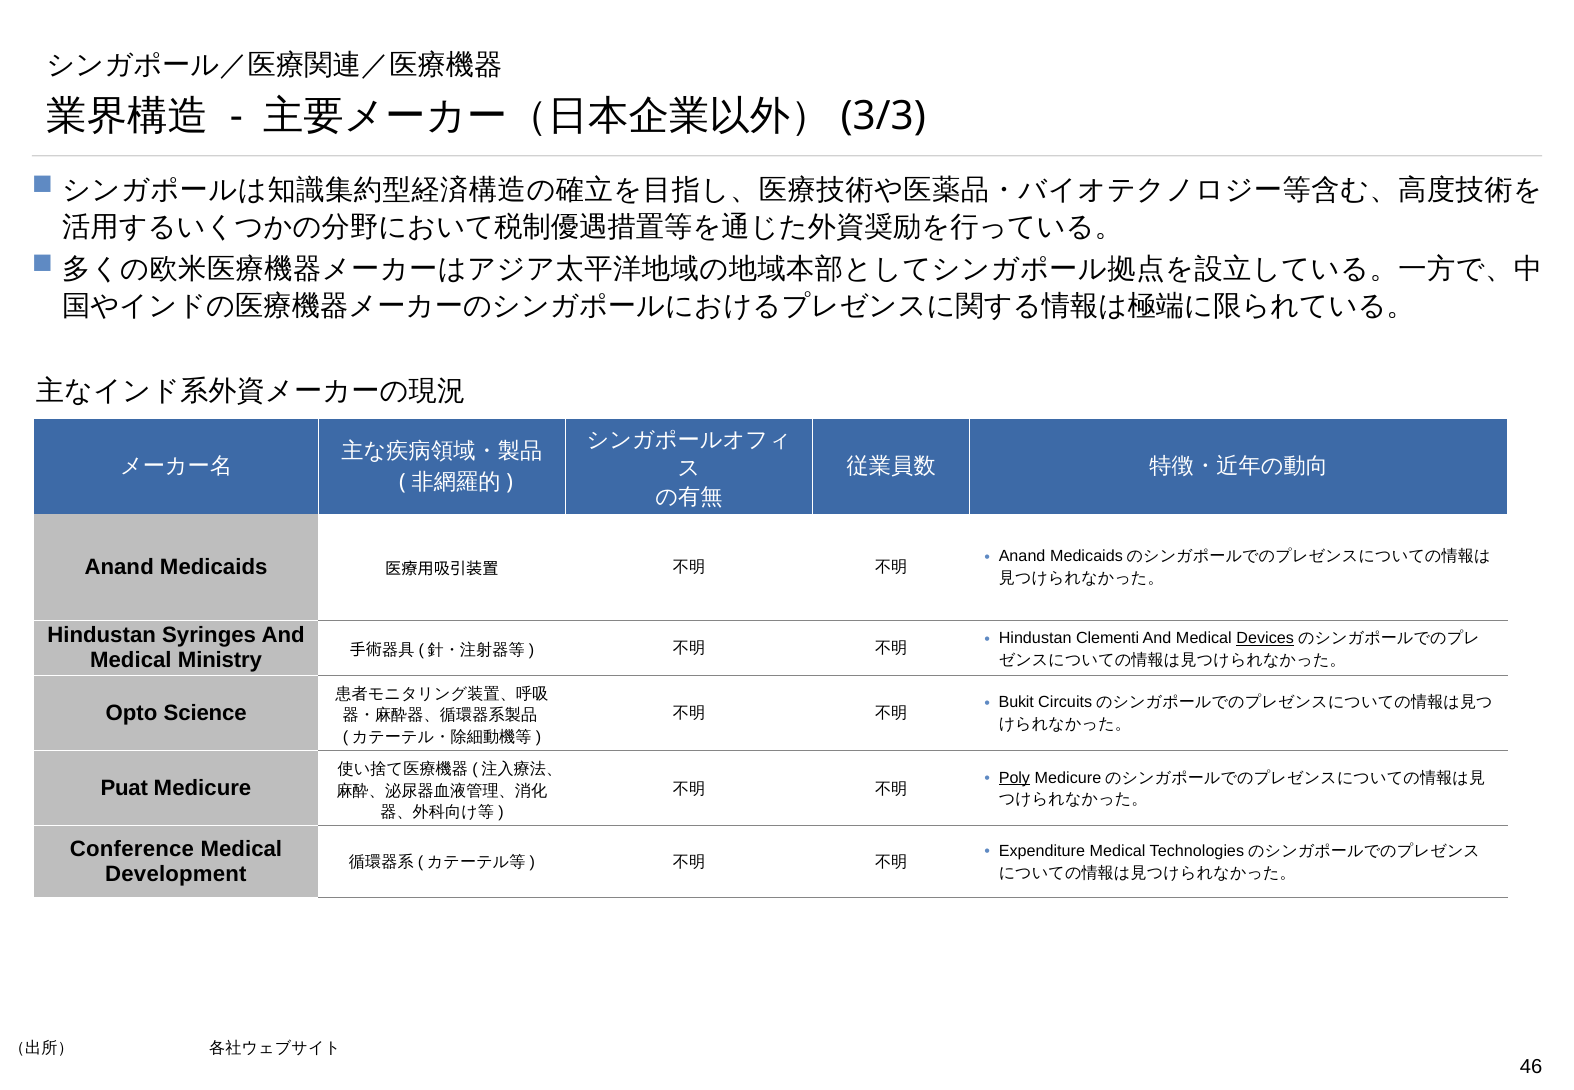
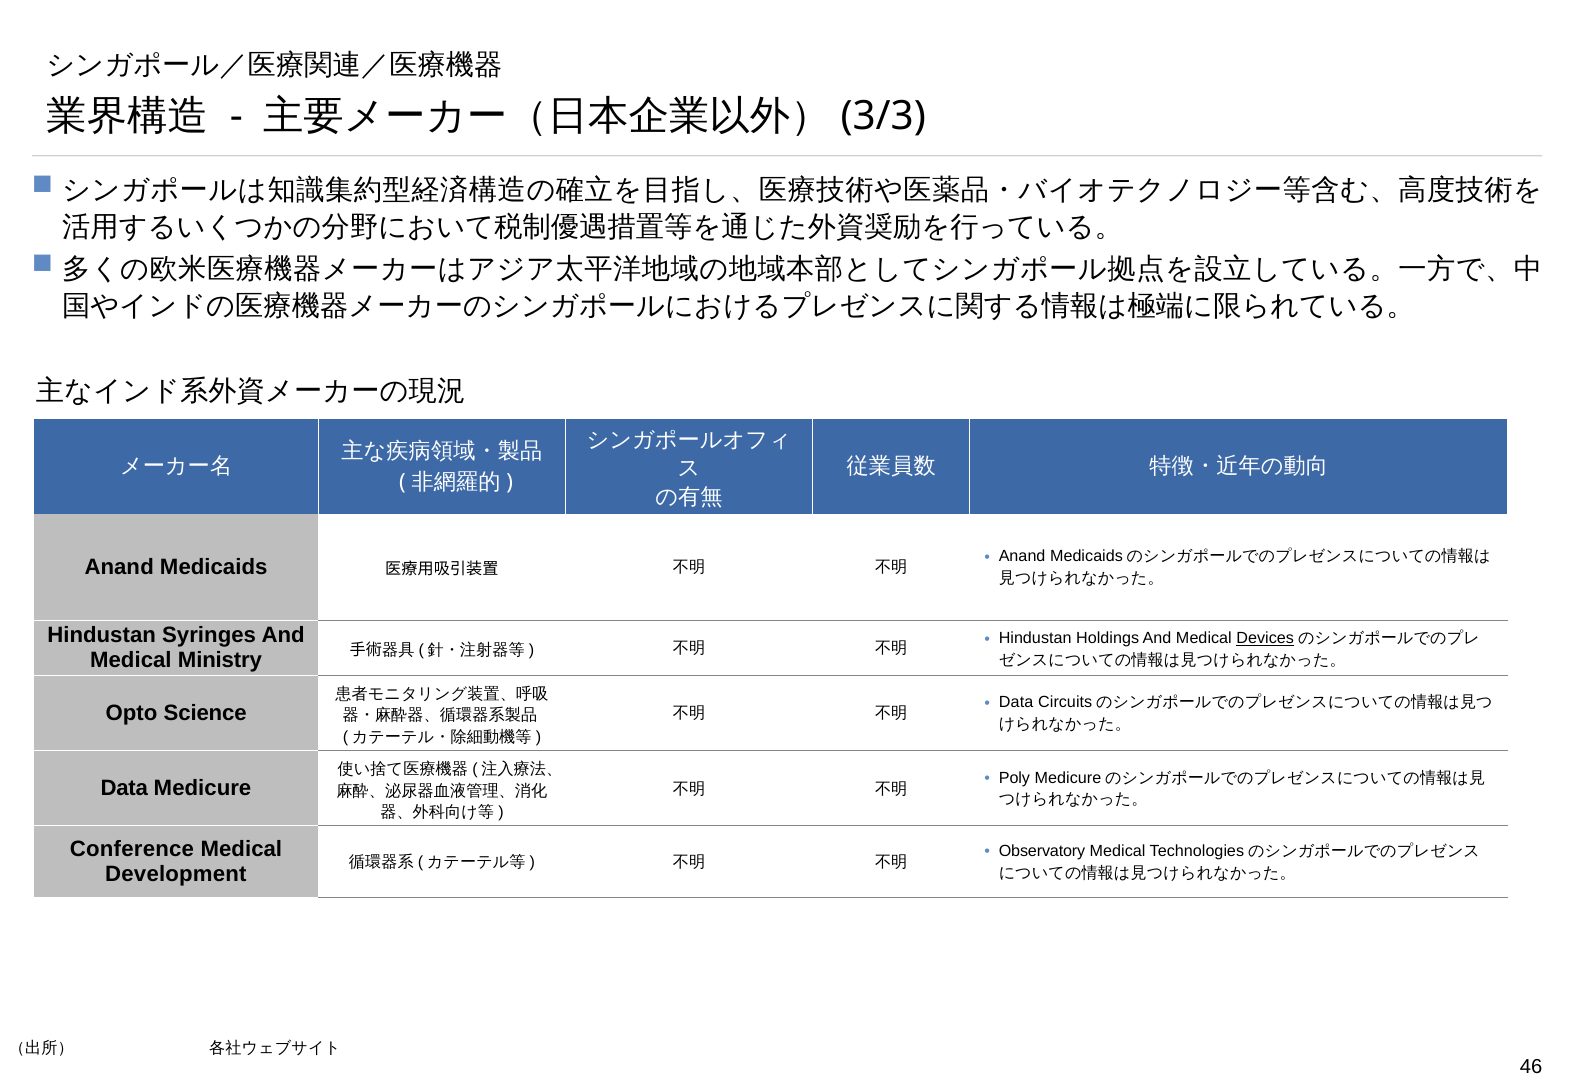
Clementi: Clementi -> Holdings
Bukit at (1016, 702): Bukit -> Data
Poly underline: present -> none
Puat at (124, 788): Puat -> Data
Expenditure: Expenditure -> Observatory
